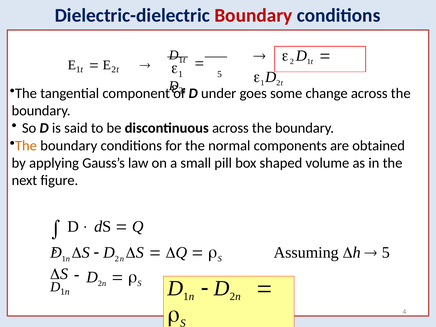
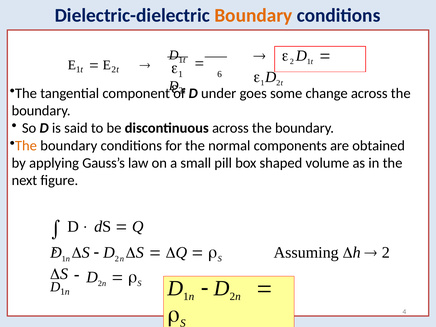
Boundary at (253, 15) colour: red -> orange
1 5: 5 -> 6
5 at (386, 253): 5 -> 2
